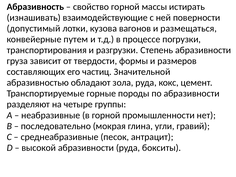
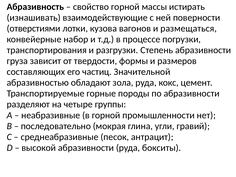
допустимый: допустимый -> отверстиями
путем: путем -> набор
